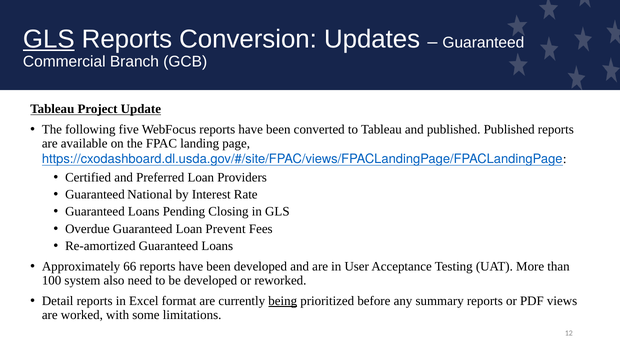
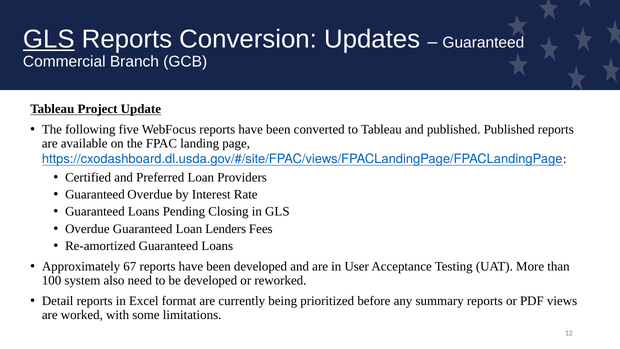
Guaranteed National: National -> Overdue
Prevent: Prevent -> Lenders
66: 66 -> 67
being underline: present -> none
